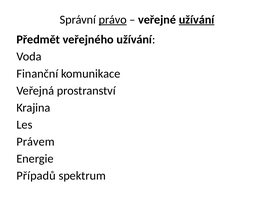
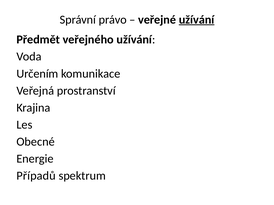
právo underline: present -> none
Finanční: Finanční -> Určením
Právem: Právem -> Obecné
